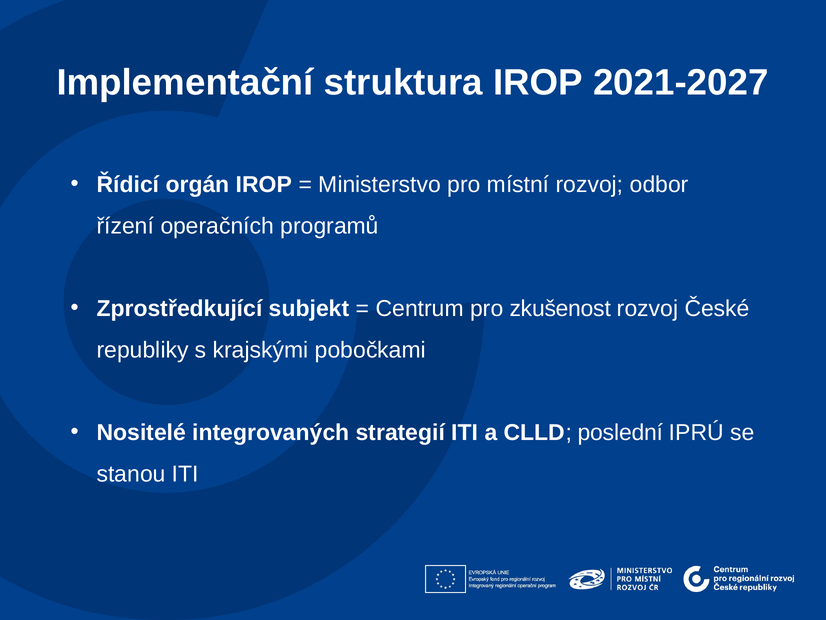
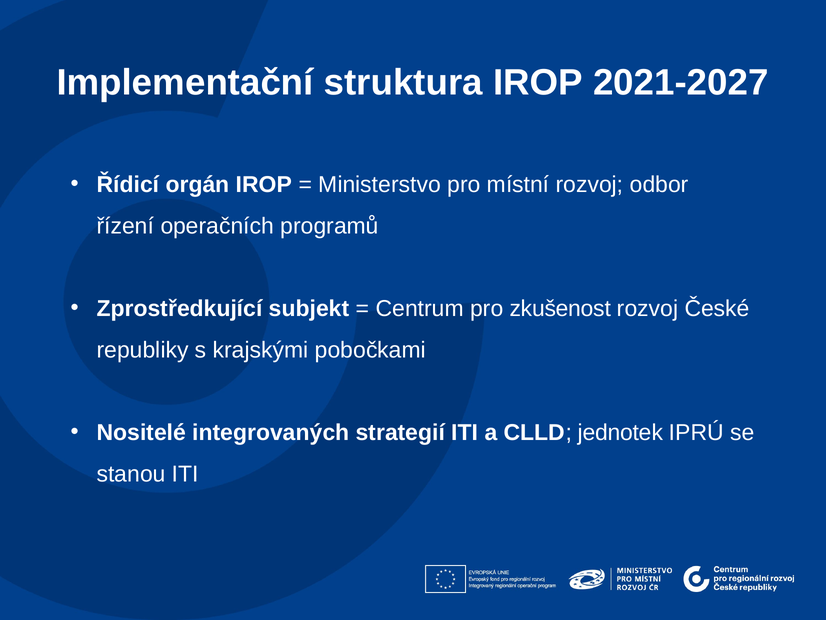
poslední: poslední -> jednotek
